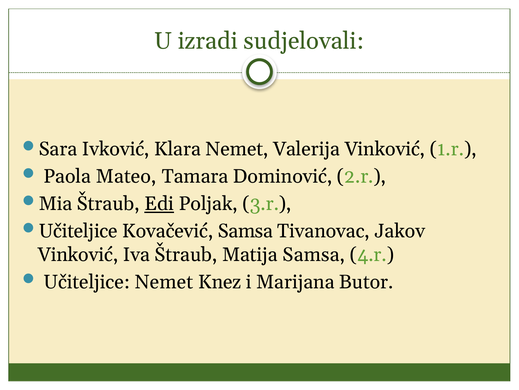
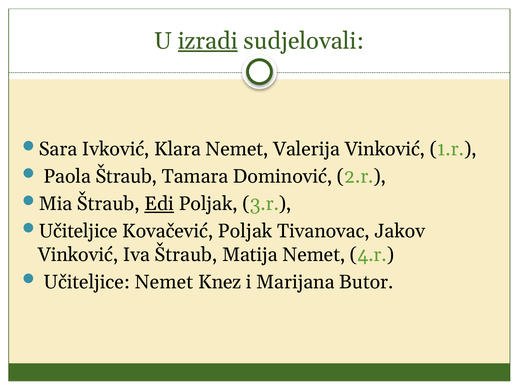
izradi underline: none -> present
Paola Mateo: Mateo -> Štraub
Kovačević Samsa: Samsa -> Poljak
Matija Samsa: Samsa -> Nemet
